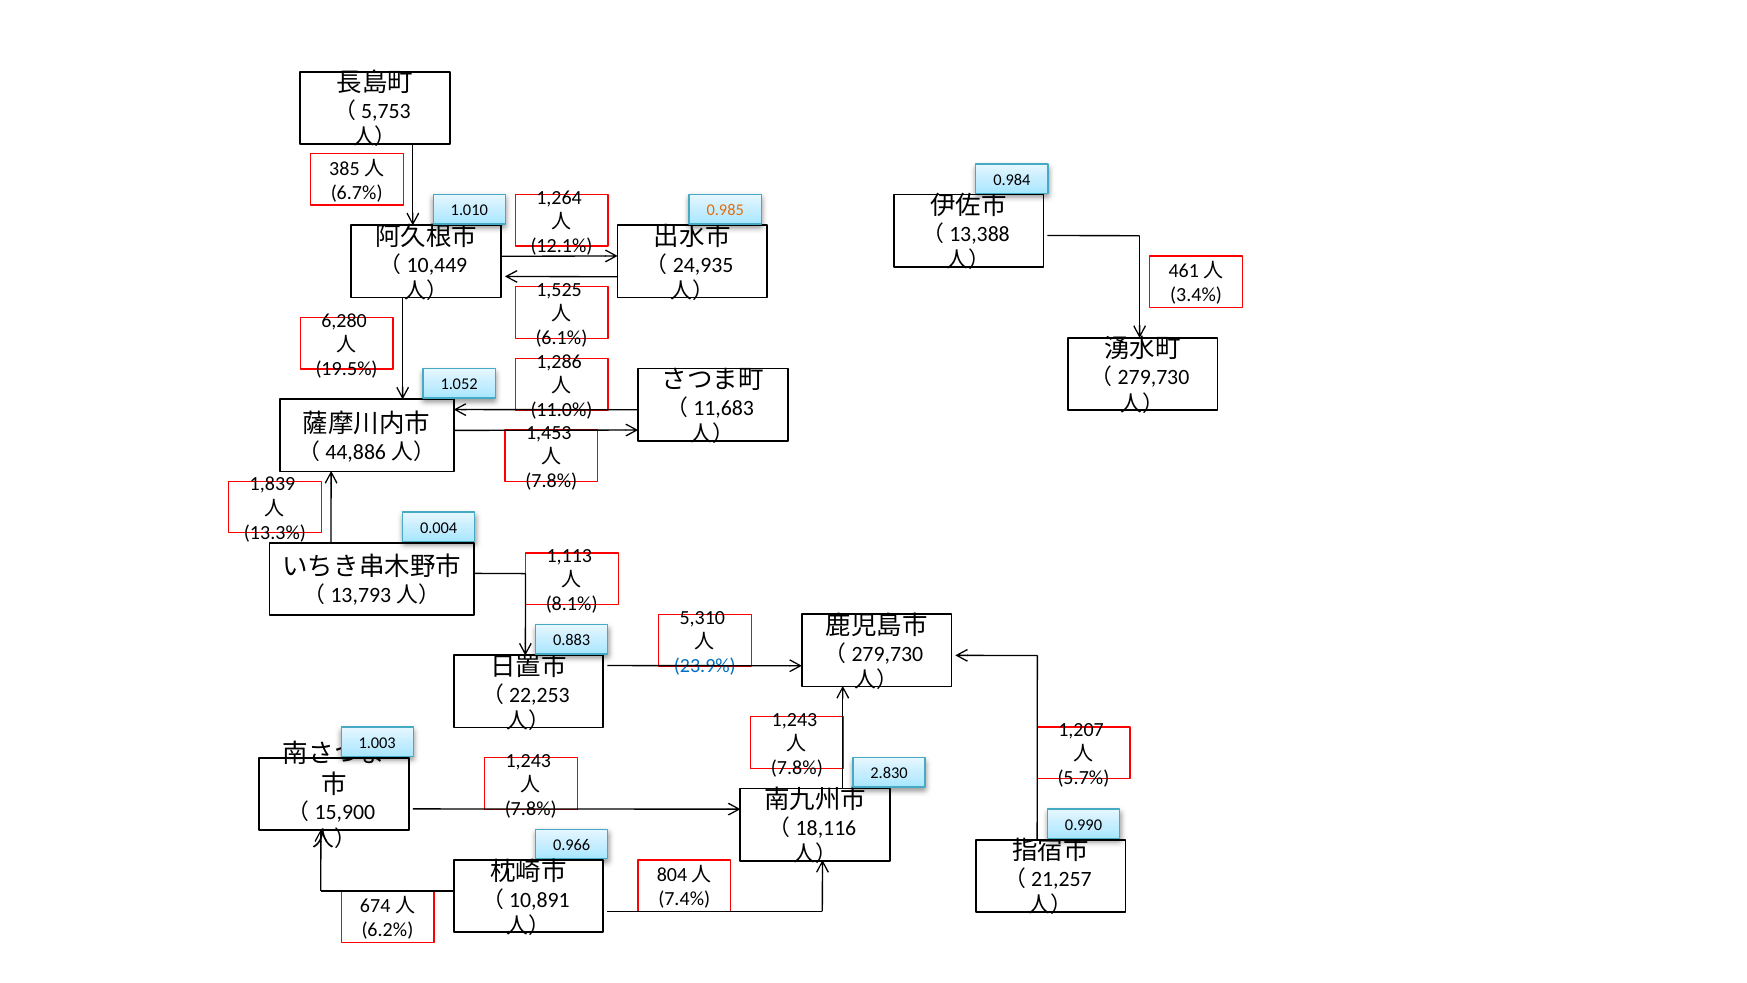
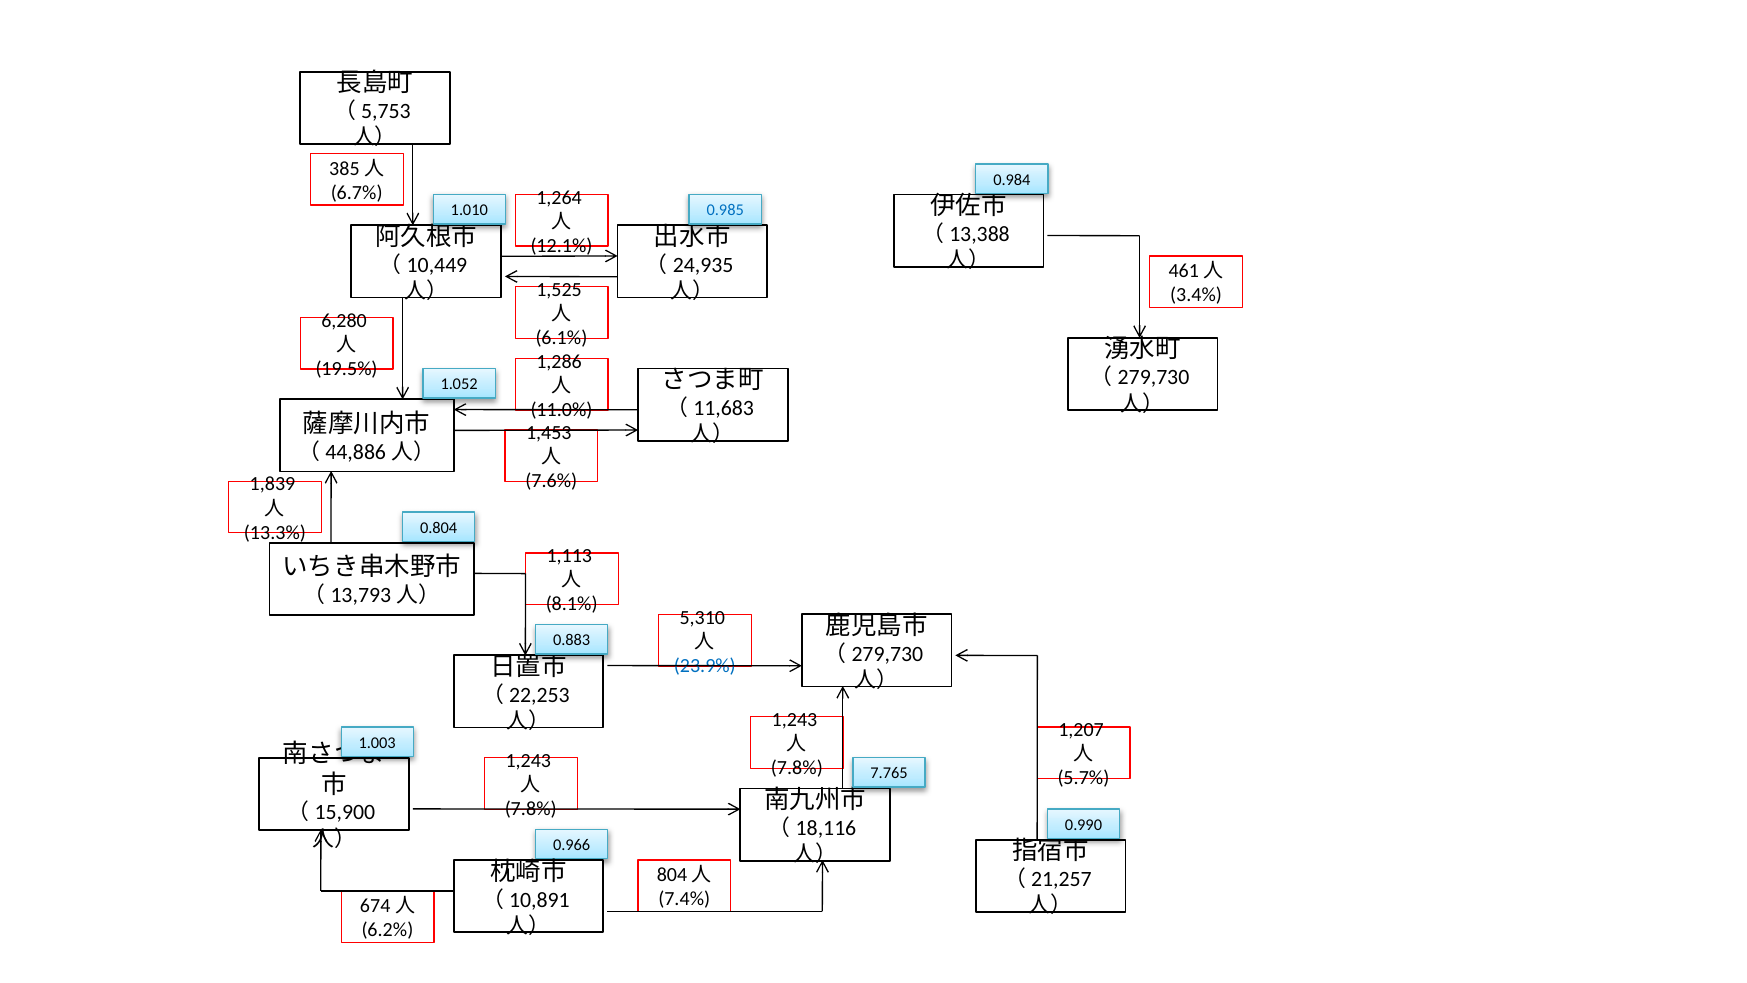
0.985 colour: orange -> blue
7.8% at (551, 481): 7.8% -> 7.6%
0.004: 0.004 -> 0.804
2.830: 2.830 -> 7.765
